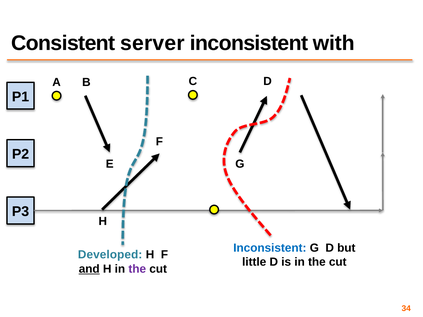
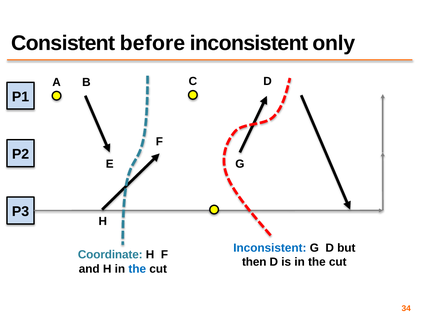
server: server -> before
with: with -> only
Developed: Developed -> Coordinate
little: little -> then
and underline: present -> none
the at (137, 269) colour: purple -> blue
